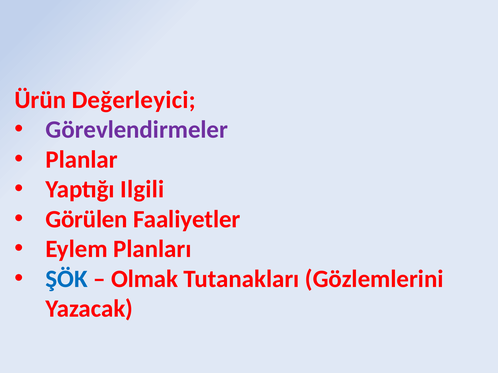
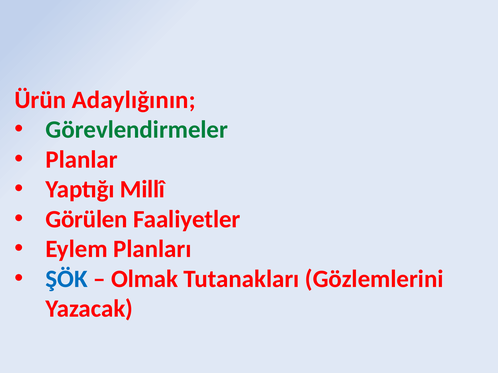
Değerleyici: Değerleyici -> Adaylığının
Görevlendirmeler colour: purple -> green
Ilgili: Ilgili -> Millî
